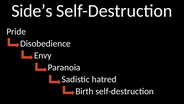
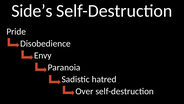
Birth: Birth -> Over
